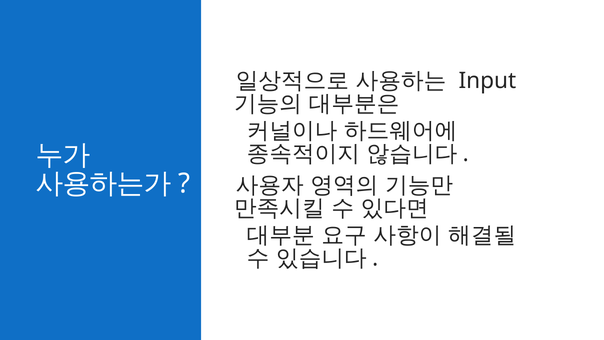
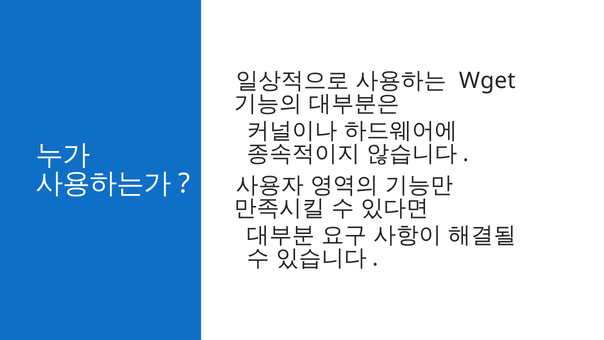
Input: Input -> Wget
